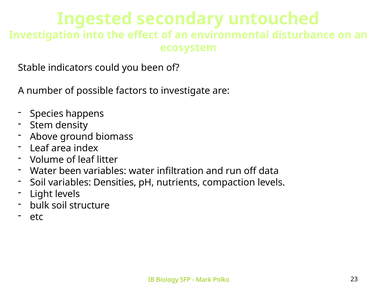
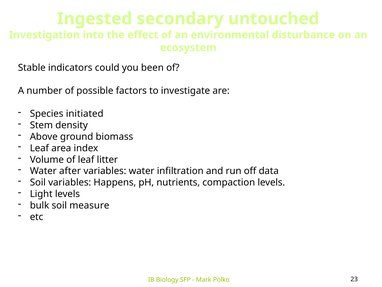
happens: happens -> initiated
Water been: been -> after
Densities: Densities -> Happens
structure: structure -> measure
